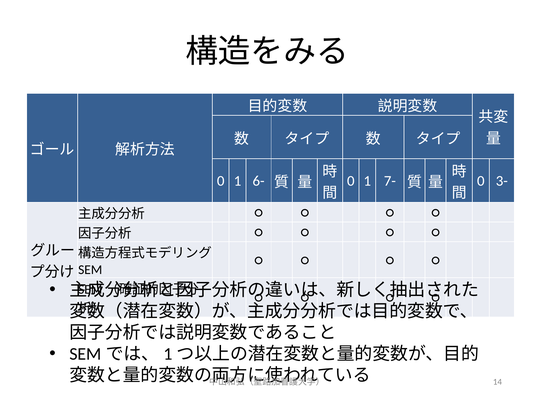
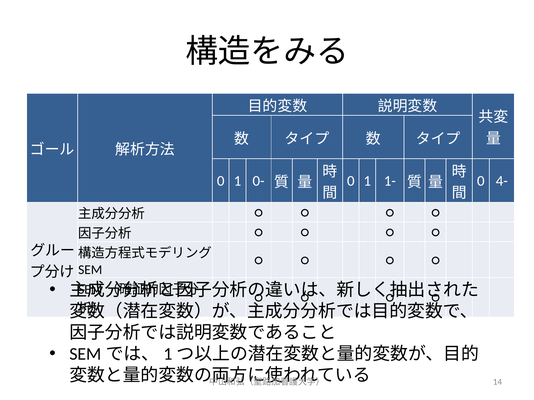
6-: 6- -> 0-
7-: 7- -> 1-
3-: 3- -> 4-
